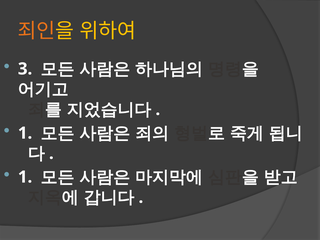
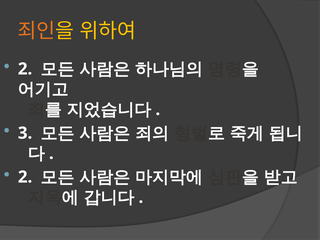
3 at (25, 69): 3 -> 2
1 at (25, 133): 1 -> 3
1 at (25, 177): 1 -> 2
